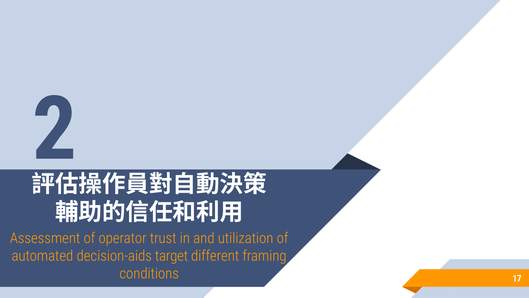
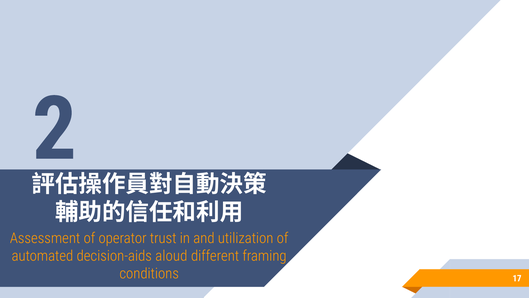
target: target -> aloud
